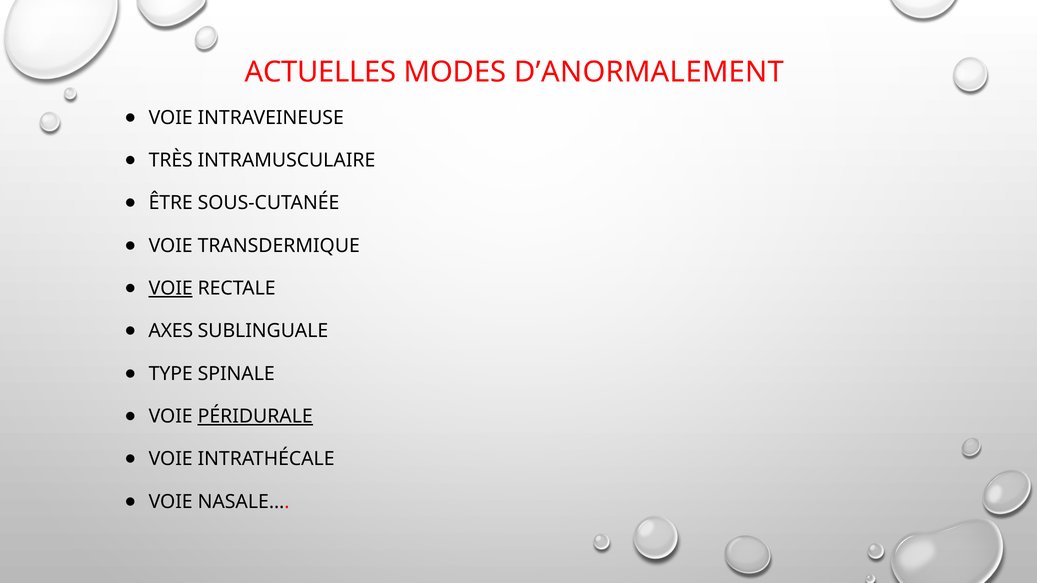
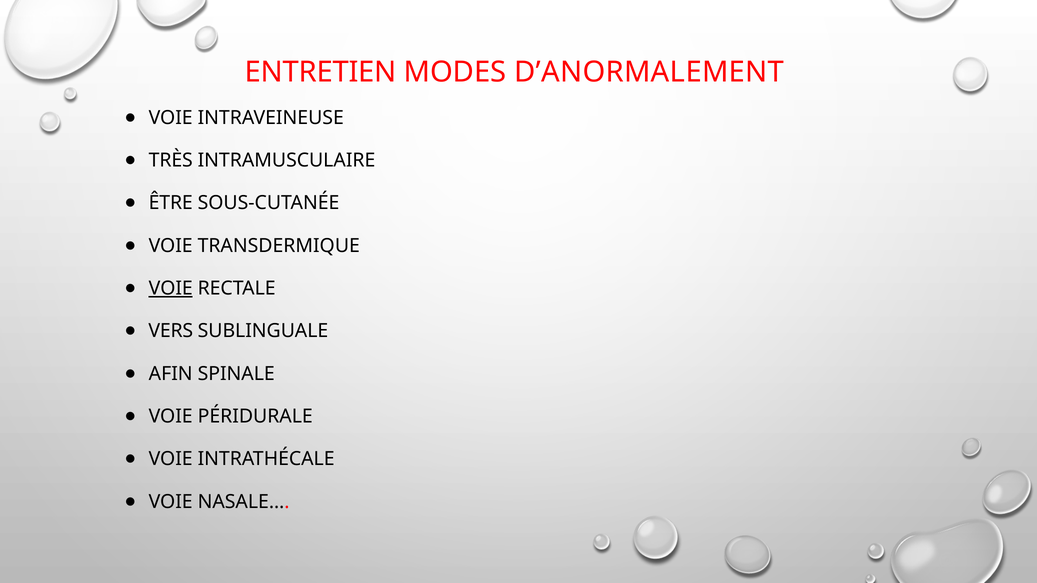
ACTUELLES: ACTUELLES -> ENTRETIEN
AXES: AXES -> VERS
TYPE: TYPE -> AFIN
PÉRIDURALE underline: present -> none
